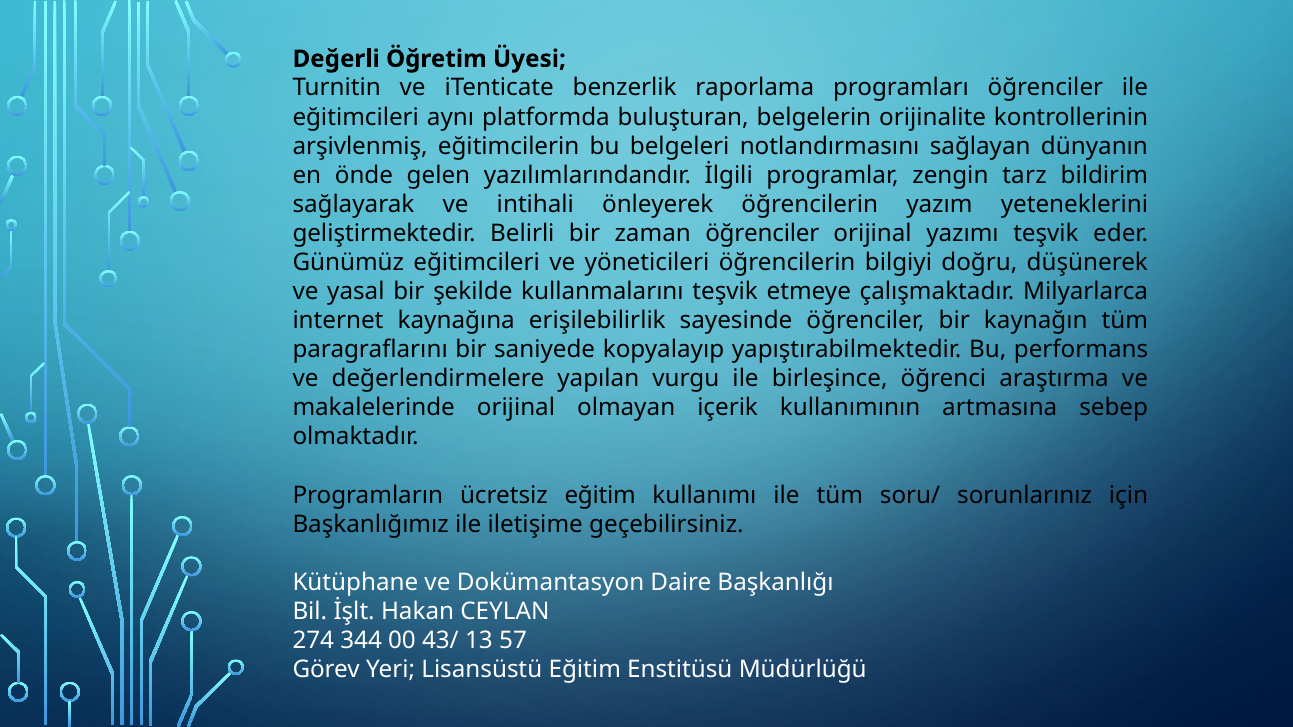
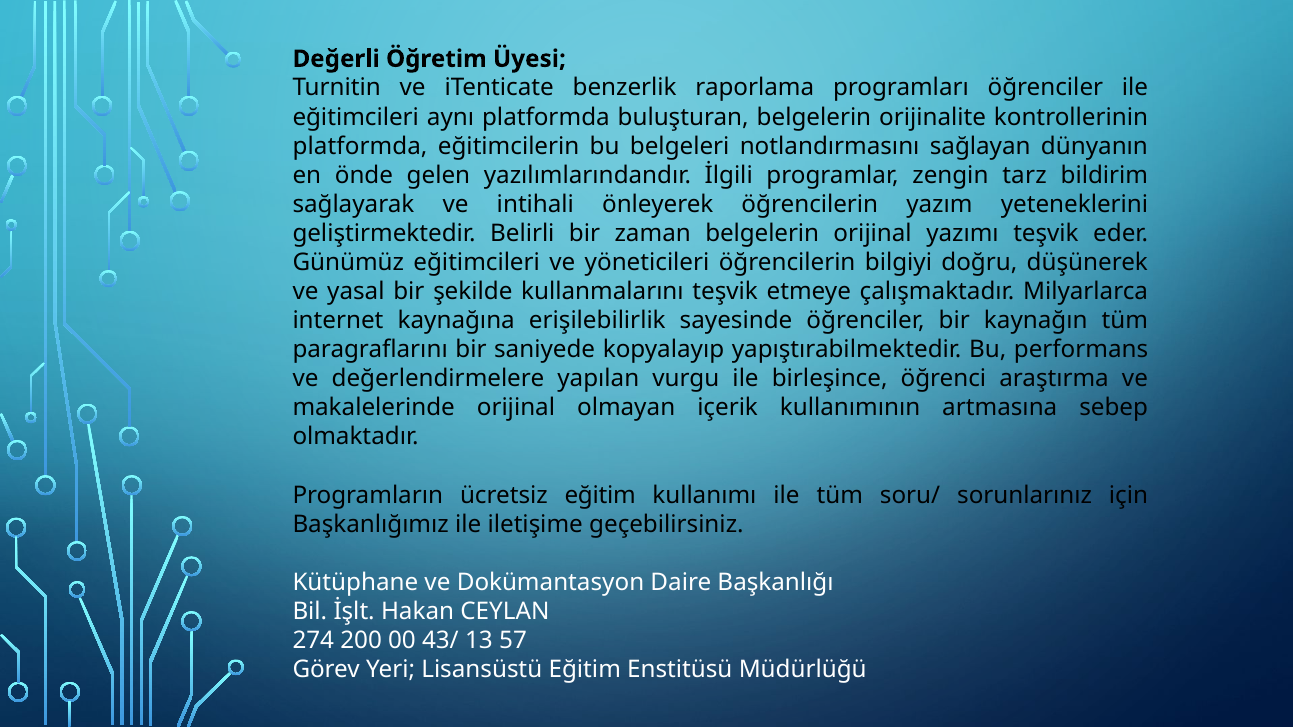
arşivlenmiş at (360, 146): arşivlenmiş -> platformda
zaman öğrenciler: öğrenciler -> belgelerin
344: 344 -> 200
